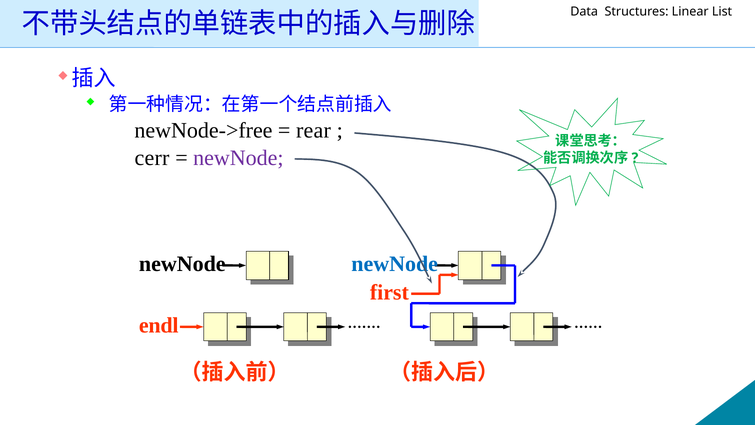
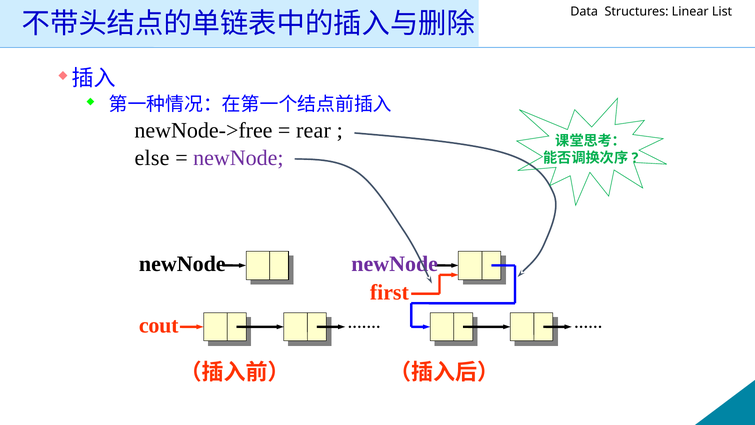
cerr: cerr -> else
newNode at (395, 264) colour: blue -> purple
endl: endl -> cout
